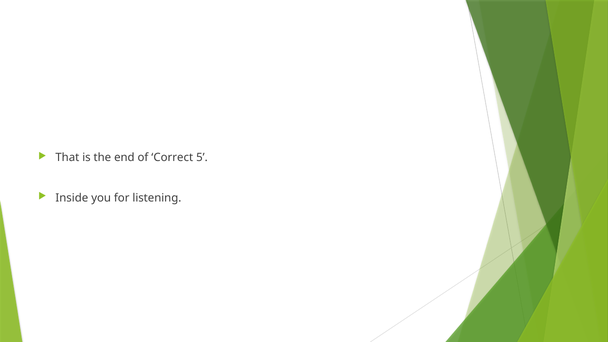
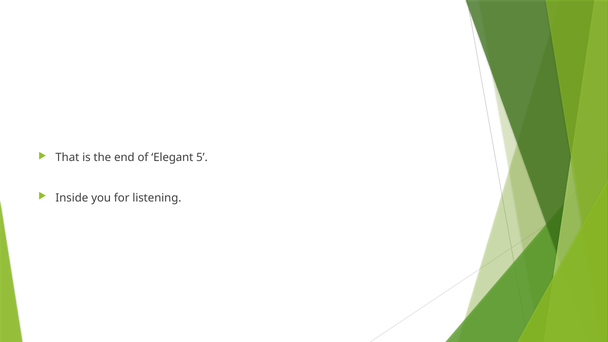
Correct: Correct -> Elegant
